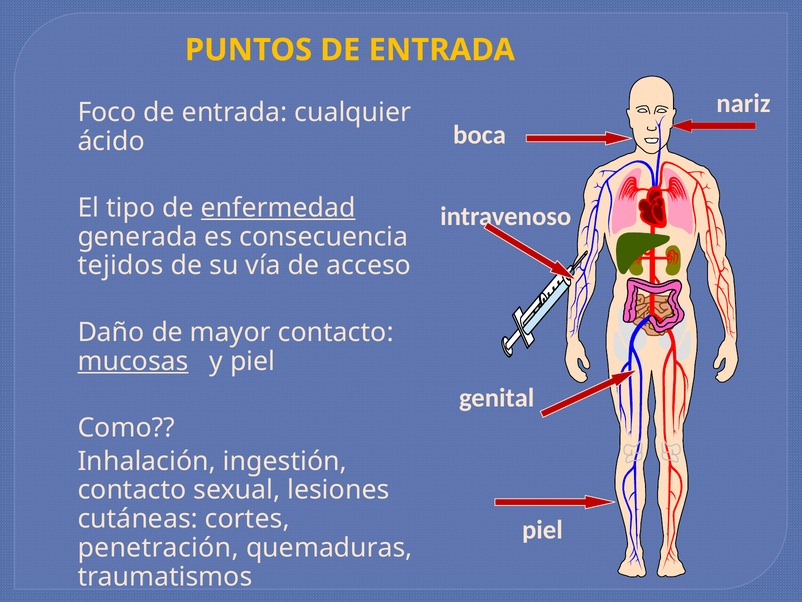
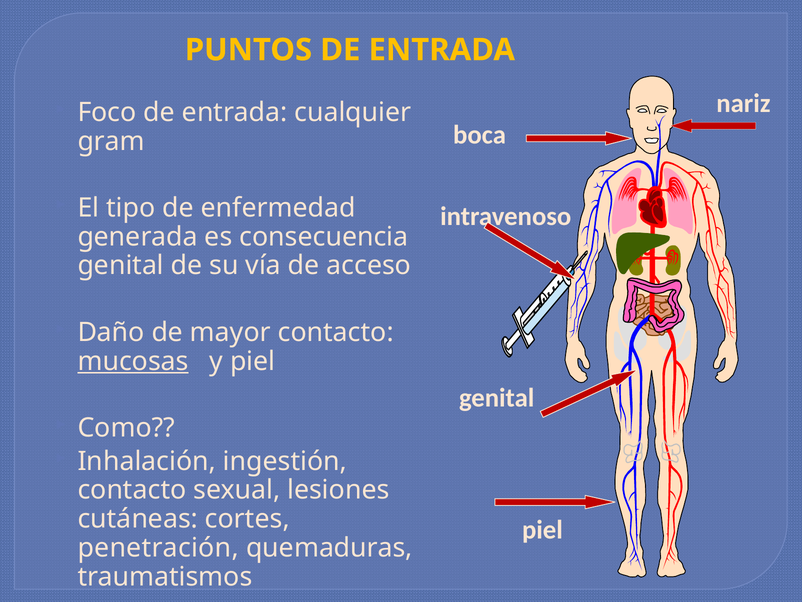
ácido: ácido -> gram
enfermedad underline: present -> none
tejidos at (121, 265): tejidos -> genital
